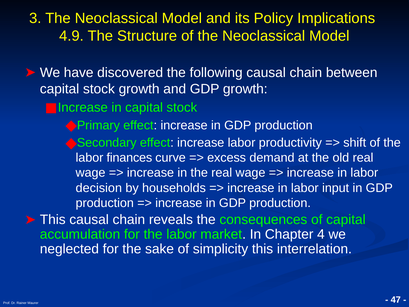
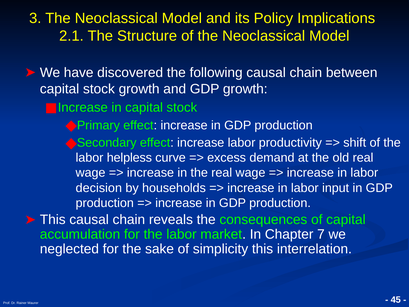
4.9: 4.9 -> 2.1
finances: finances -> helpless
4: 4 -> 7
47: 47 -> 45
